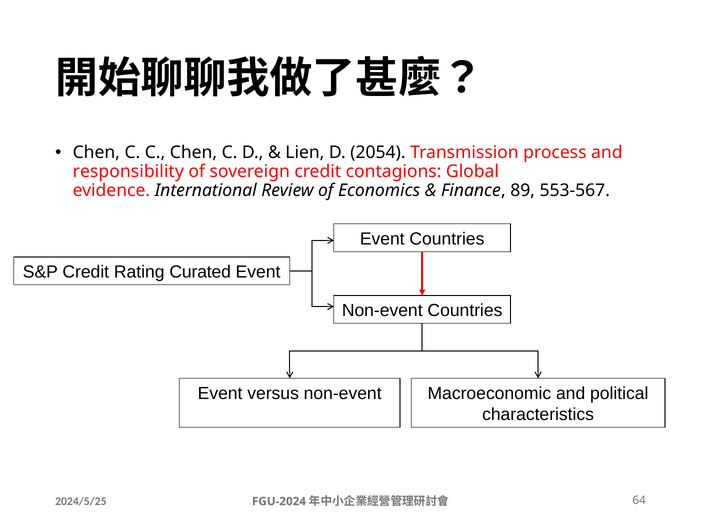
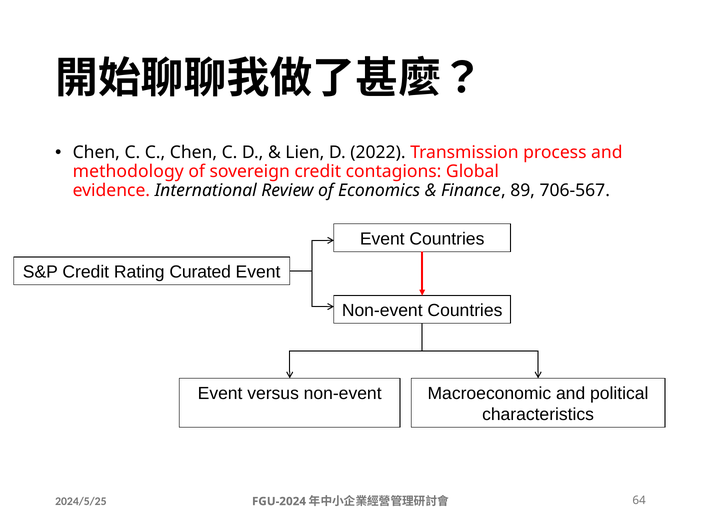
2054: 2054 -> 2022
responsibility: responsibility -> methodology
553-567: 553-567 -> 706-567
